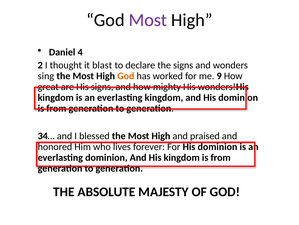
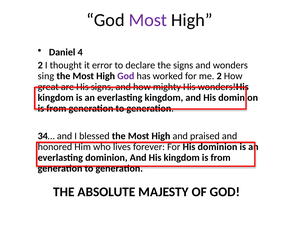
blast: blast -> error
God at (126, 76) colour: orange -> purple
me 9: 9 -> 2
